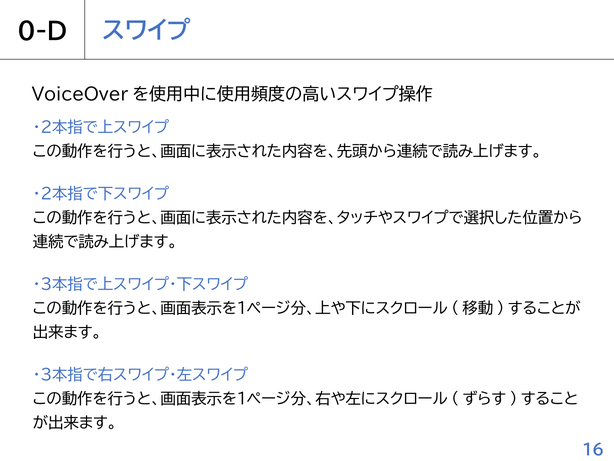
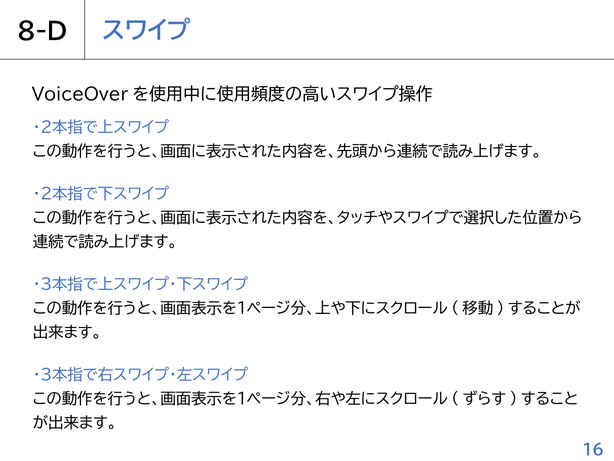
0-D: 0-D -> 8-D
